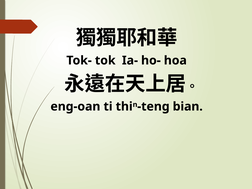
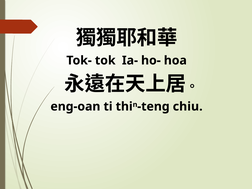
bian: bian -> chiu
